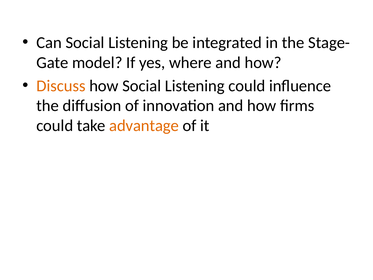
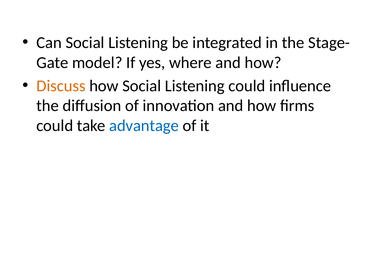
advantage colour: orange -> blue
